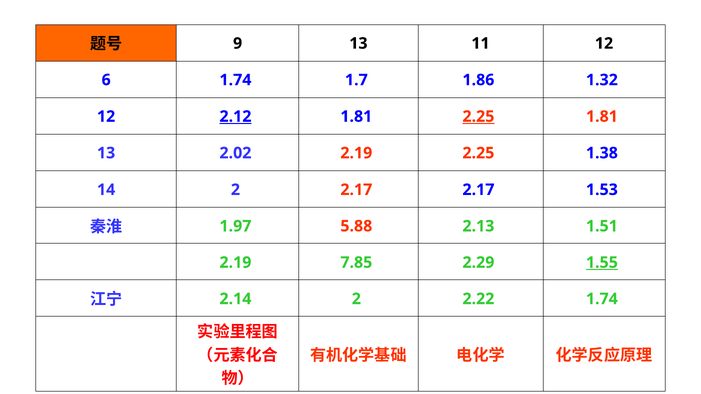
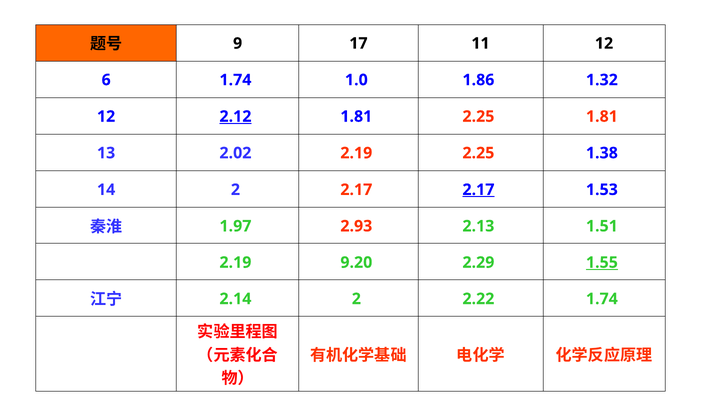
9 13: 13 -> 17
1.7: 1.7 -> 1.0
2.25 at (478, 117) underline: present -> none
2.17 at (478, 190) underline: none -> present
5.88: 5.88 -> 2.93
7.85: 7.85 -> 9.20
